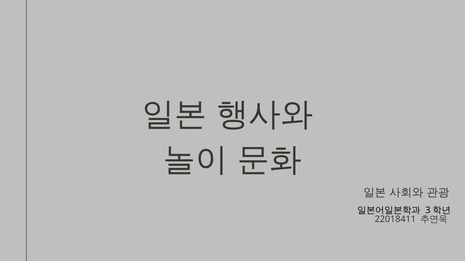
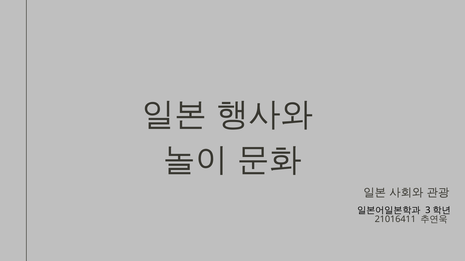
22018411: 22018411 -> 21016411
